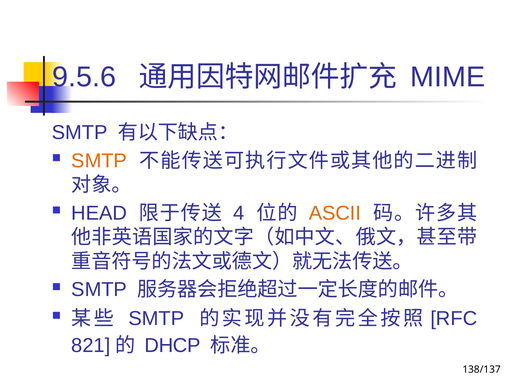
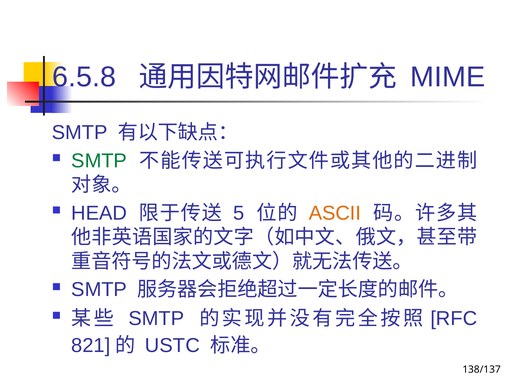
9.5.6: 9.5.6 -> 6.5.8
SMTP at (99, 161) colour: orange -> green
4: 4 -> 5
DHCP: DHCP -> USTC
